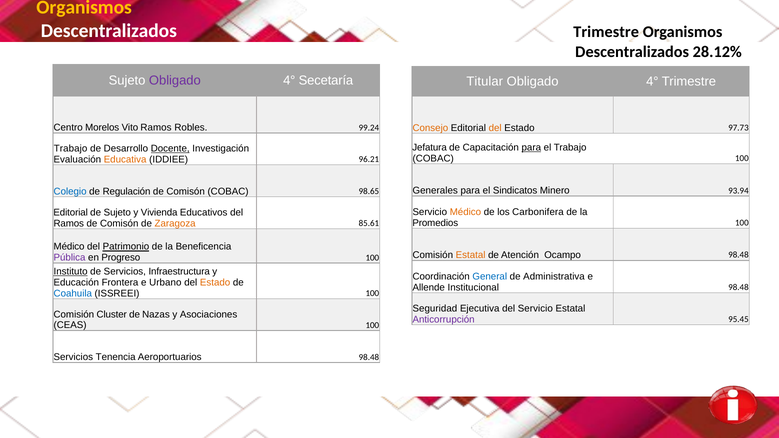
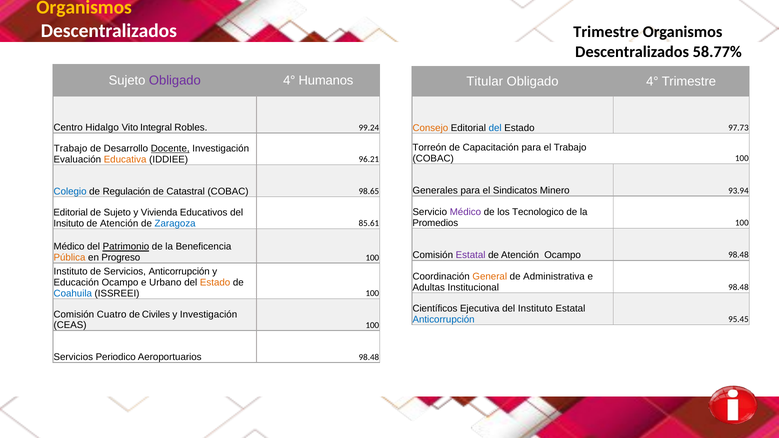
28.12%: 28.12% -> 58.77%
Secetaría: Secetaría -> Humanos
Morelos: Morelos -> Hidalgo
Vito Ramos: Ramos -> Integral
del at (495, 128) colour: orange -> blue
Jefatura: Jefatura -> Torreón
para at (531, 148) underline: present -> none
Comisón at (186, 192): Comisón -> Catastral
Médico at (465, 212) colour: orange -> purple
Carbonifera: Carbonifera -> Tecnologico
Ramos at (69, 224): Ramos -> Insituto
Comisón at (119, 224): Comisón -> Atención
Zaragoza colour: orange -> blue
Estatal at (471, 255) colour: orange -> purple
Pública colour: purple -> orange
Instituto at (71, 272) underline: present -> none
Servicios Infraestructura: Infraestructura -> Anticorrupción
General colour: blue -> orange
Educación Frontera: Frontera -> Ocampo
Allende: Allende -> Adultas
Seguridad: Seguridad -> Científicos
del Servicio: Servicio -> Instituto
Cluster: Cluster -> Cuatro
Nazas: Nazas -> Civiles
y Asociaciones: Asociaciones -> Investigación
Anticorrupción at (444, 320) colour: purple -> blue
Tenencia: Tenencia -> Periodico
